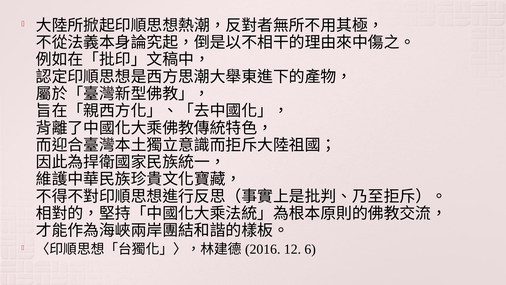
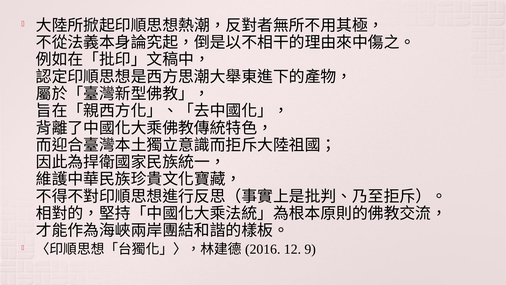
6: 6 -> 9
